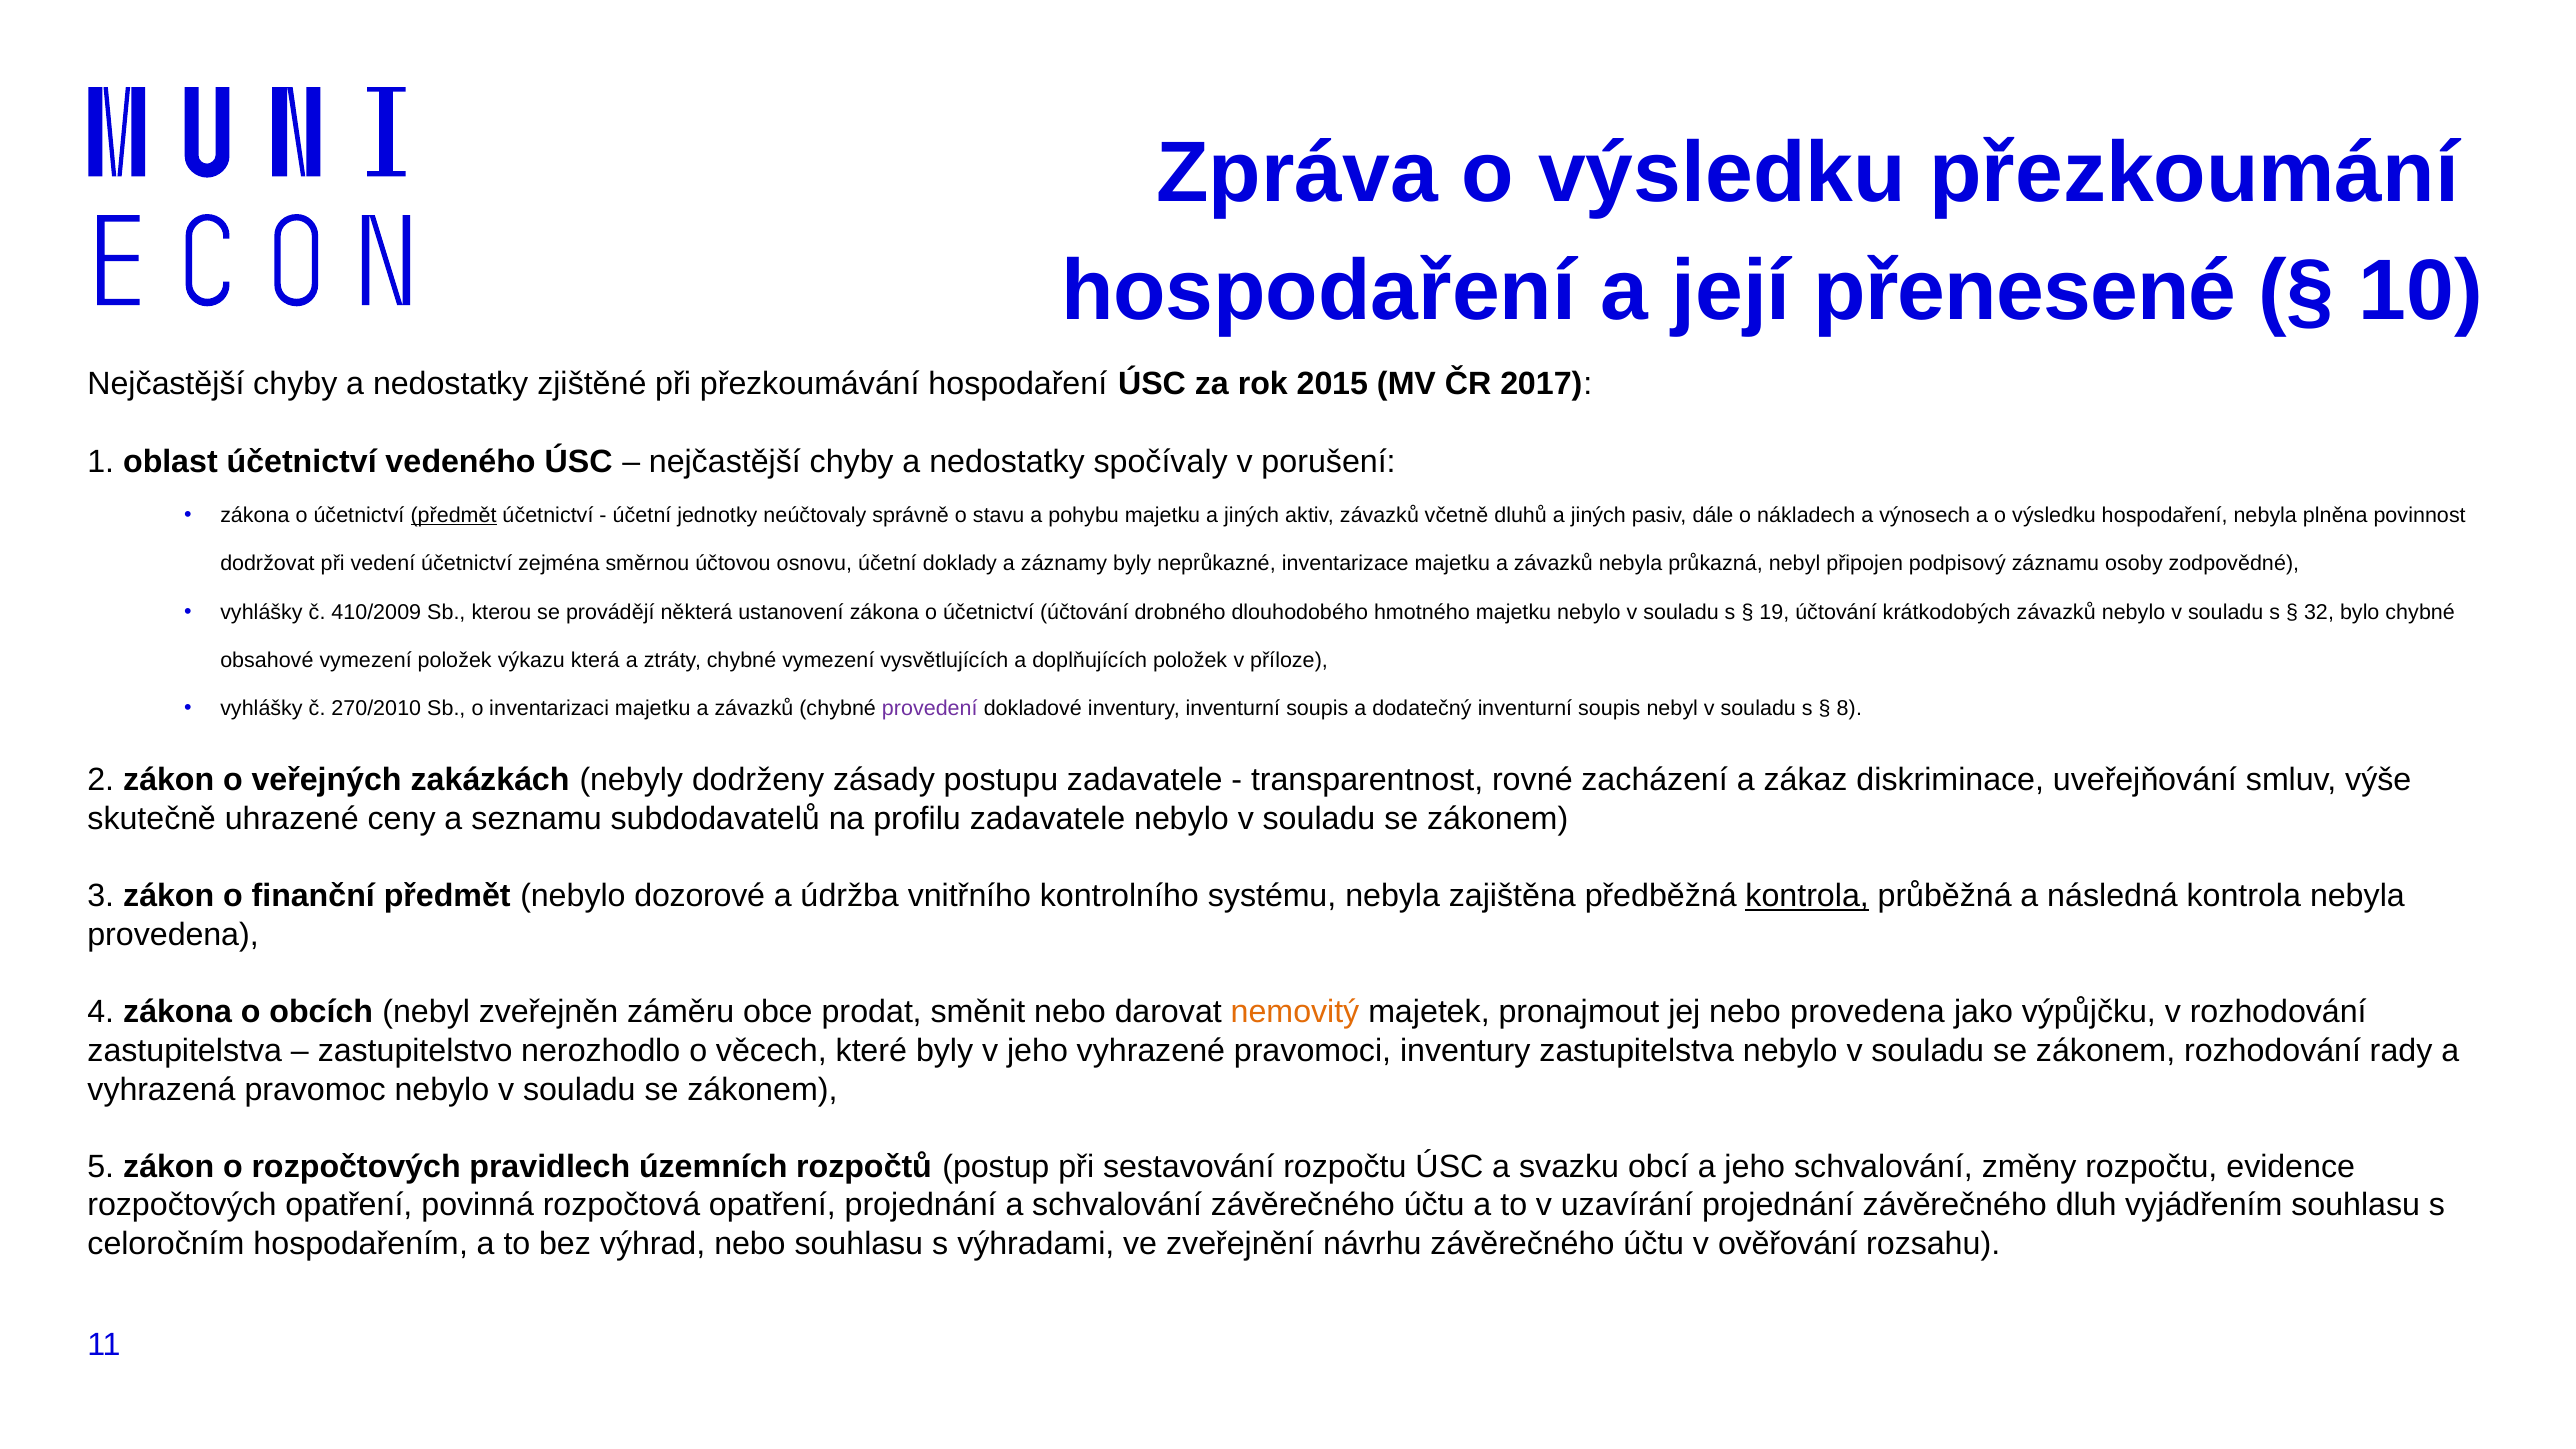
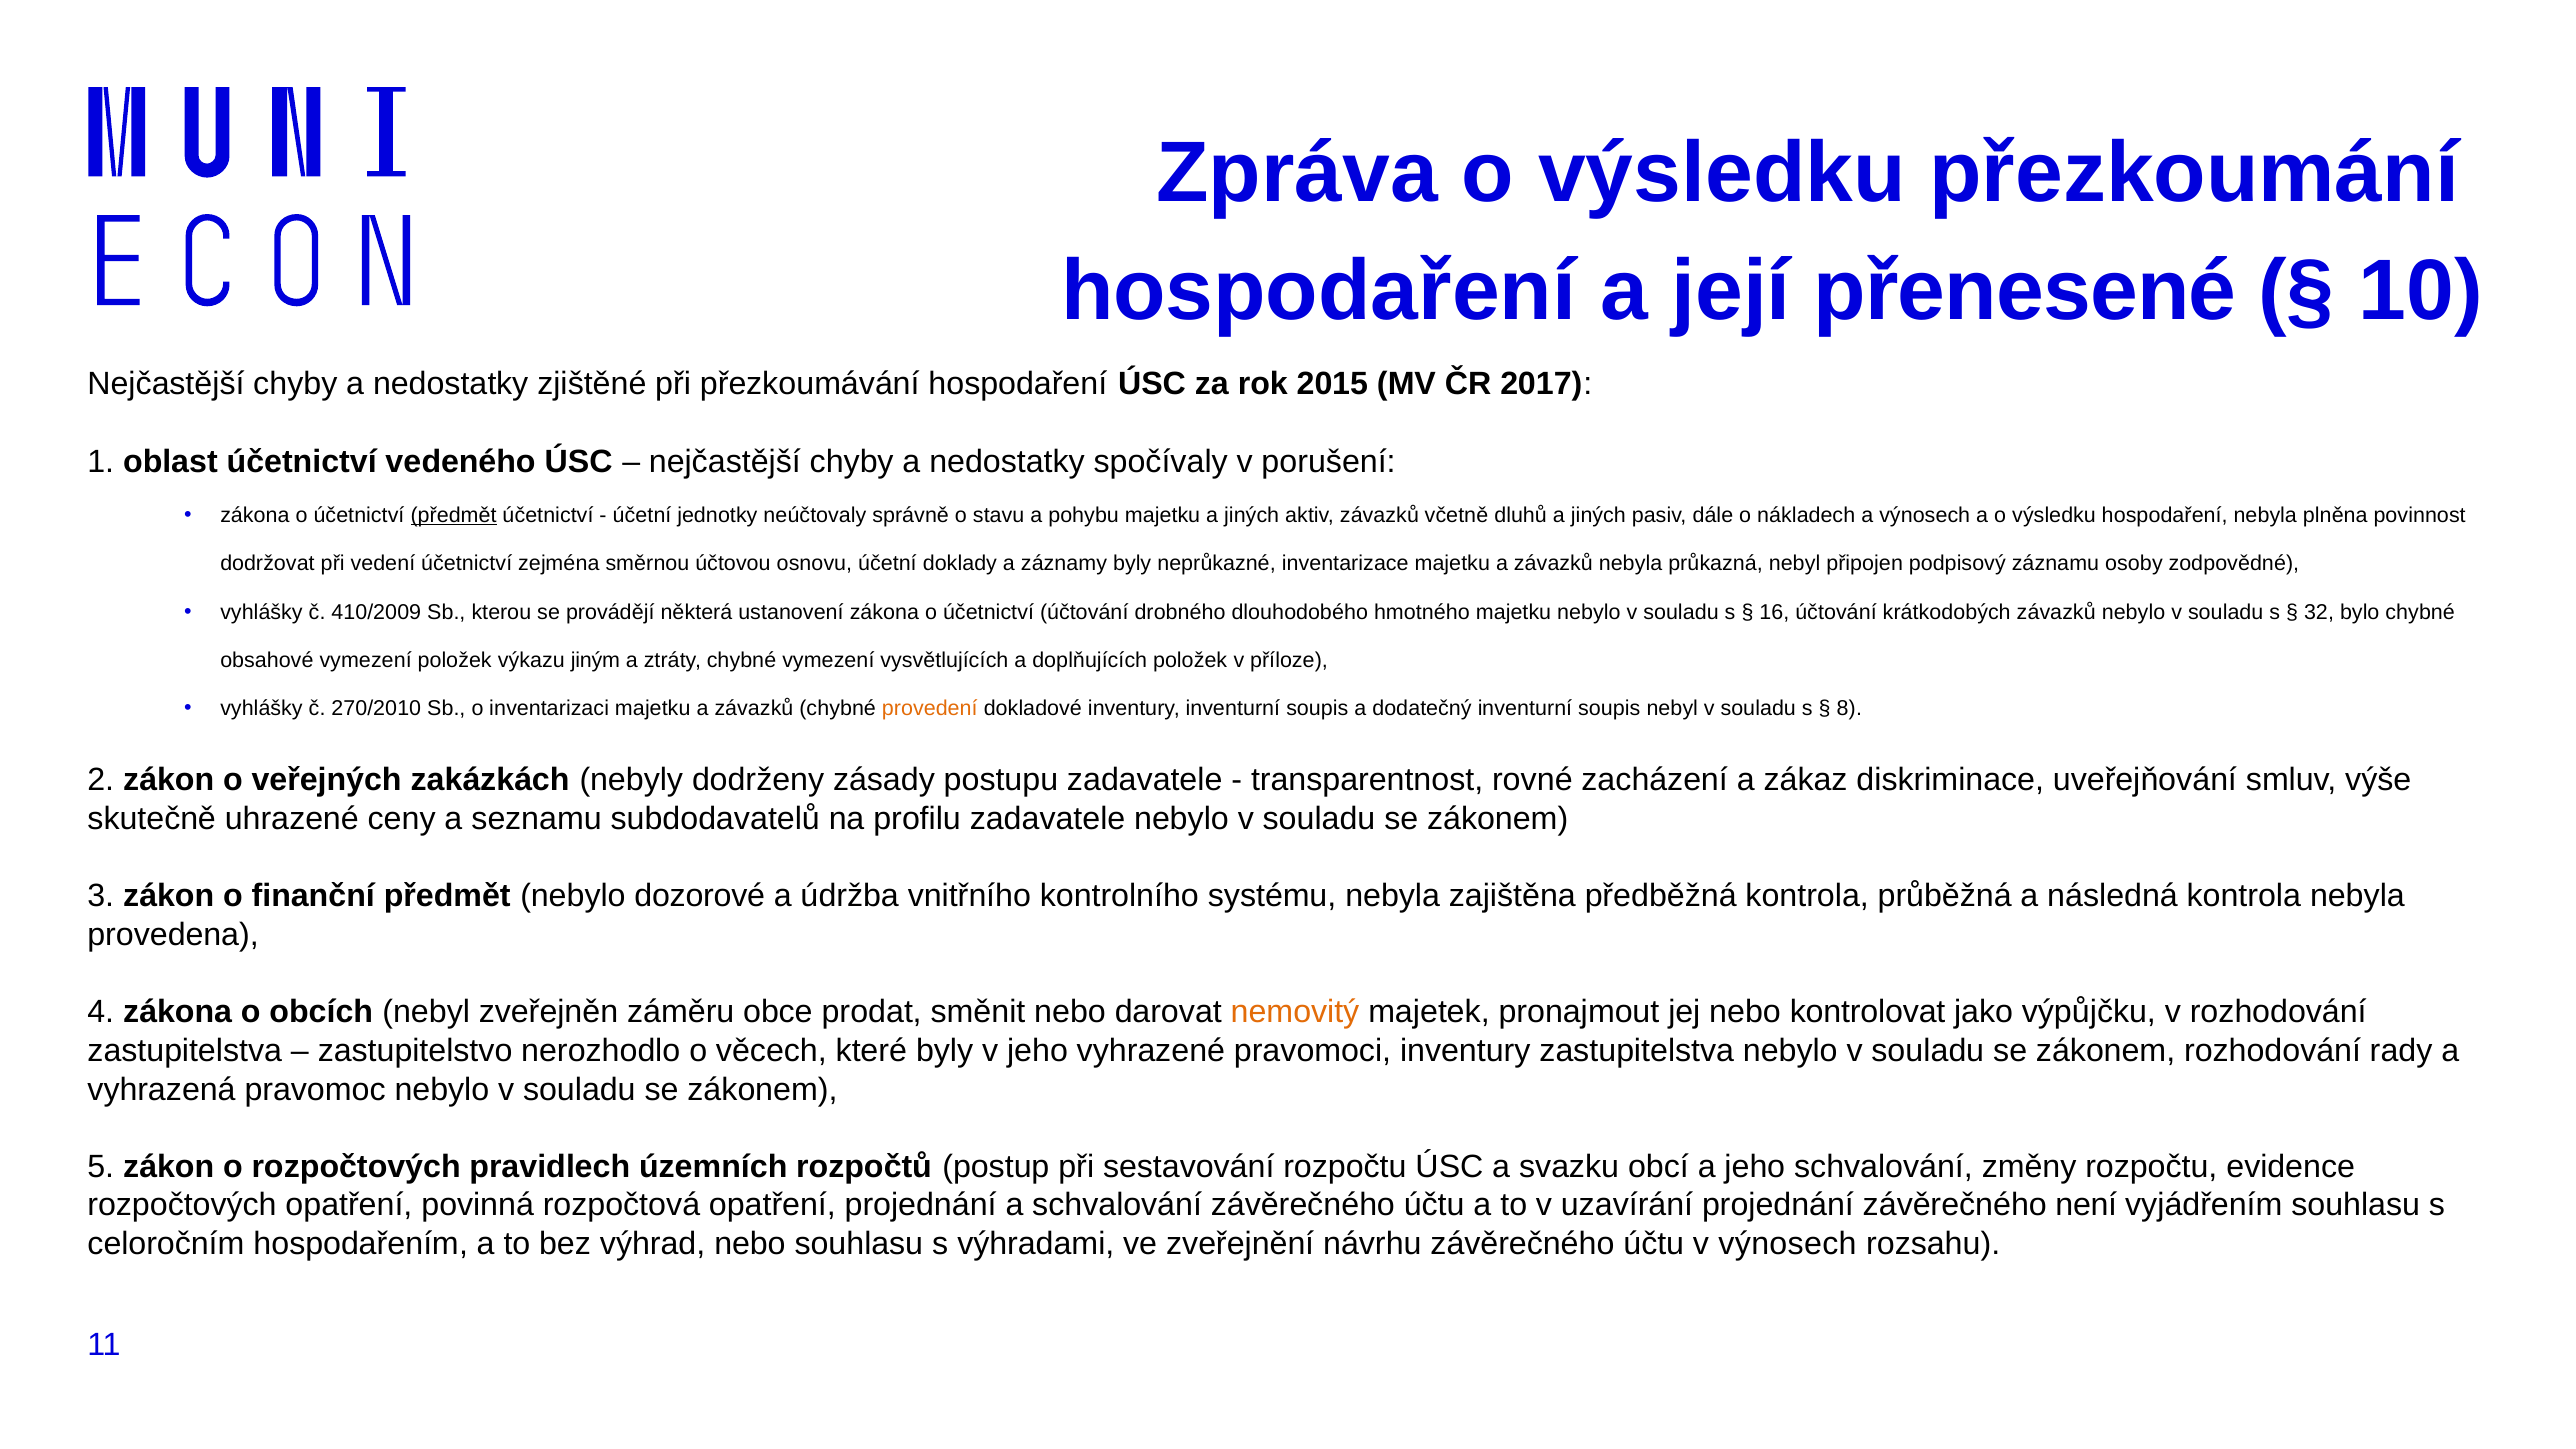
19: 19 -> 16
která: která -> jiným
provedení colour: purple -> orange
kontrola at (1807, 896) underline: present -> none
nebo provedena: provedena -> kontrolovat
dluh: dluh -> není
v ověřování: ověřování -> výnosech
